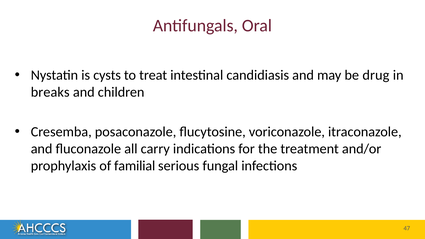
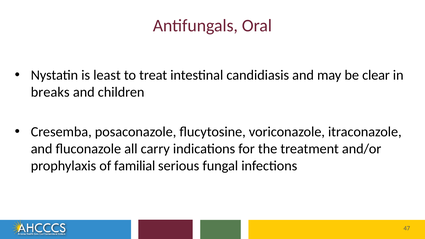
cysts: cysts -> least
drug: drug -> clear
